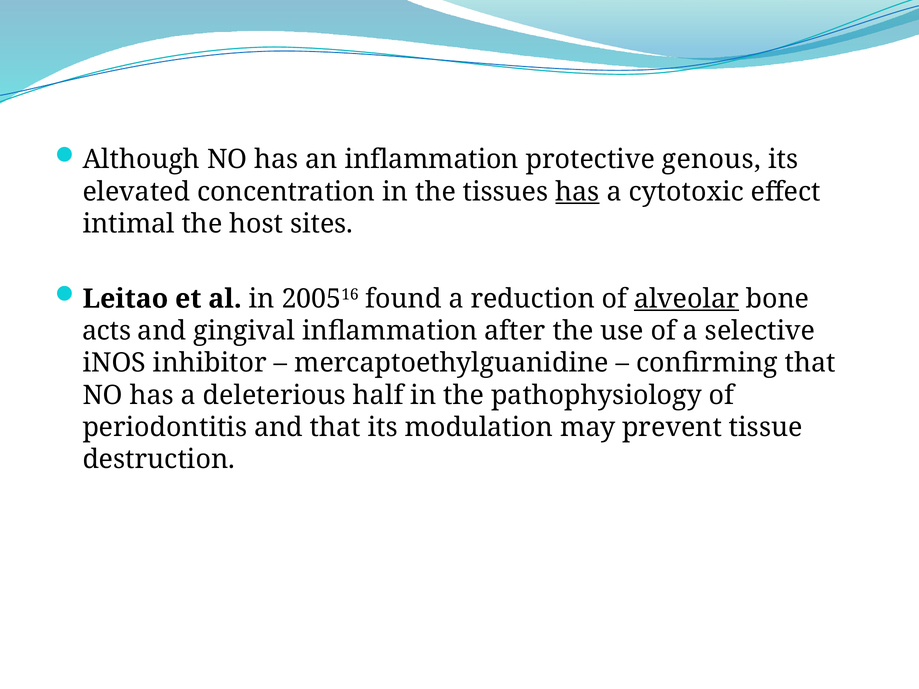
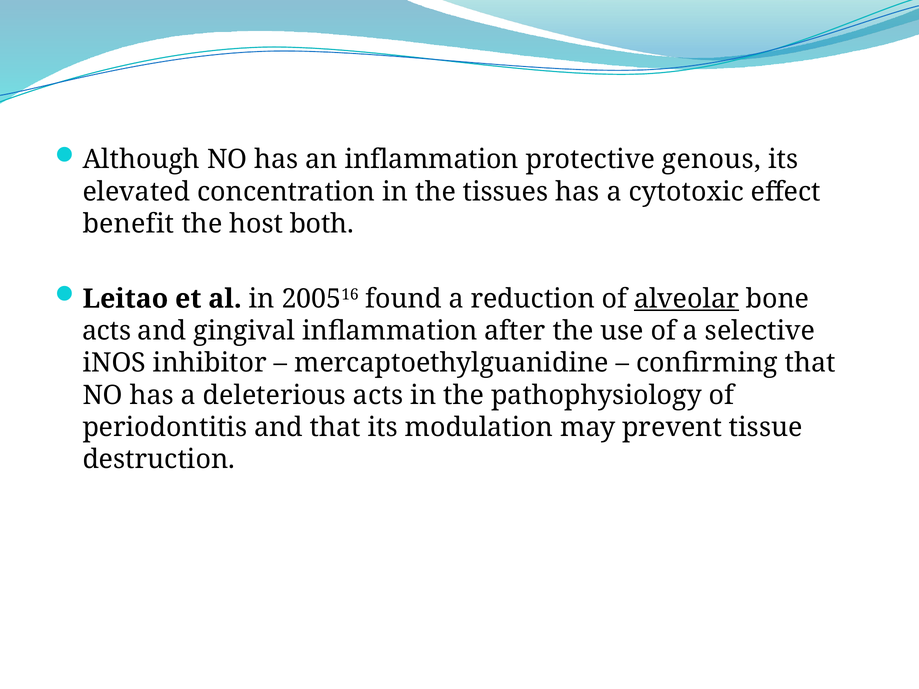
has at (577, 192) underline: present -> none
intimal: intimal -> benefit
sites: sites -> both
deleterious half: half -> acts
